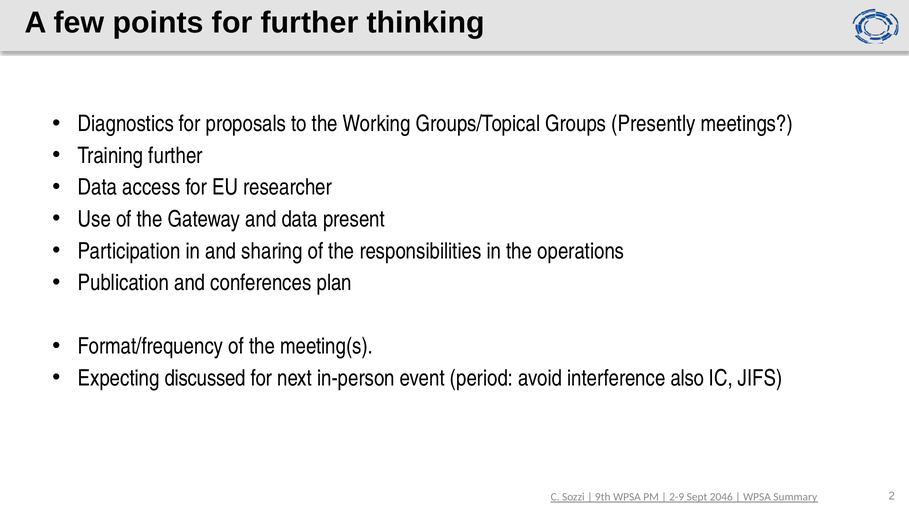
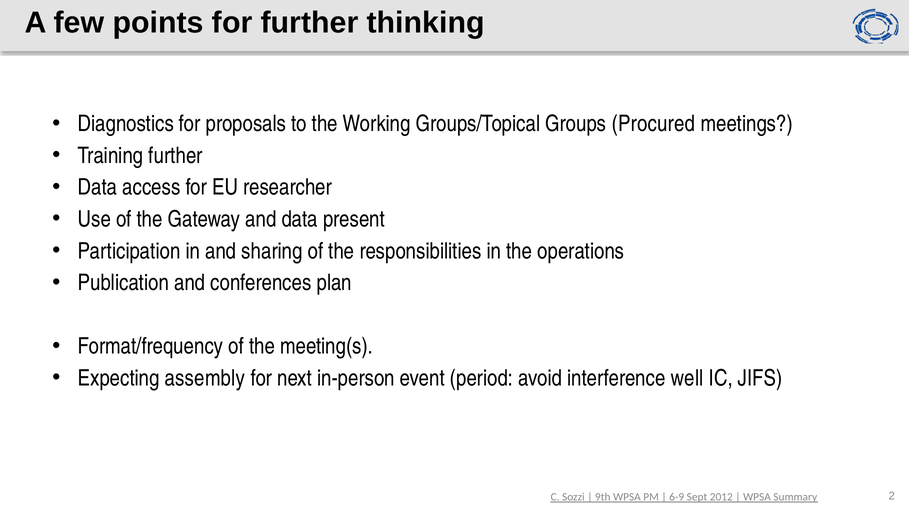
Presently: Presently -> Procured
discussed: discussed -> assembly
also: also -> well
2-9: 2-9 -> 6-9
2046: 2046 -> 2012
